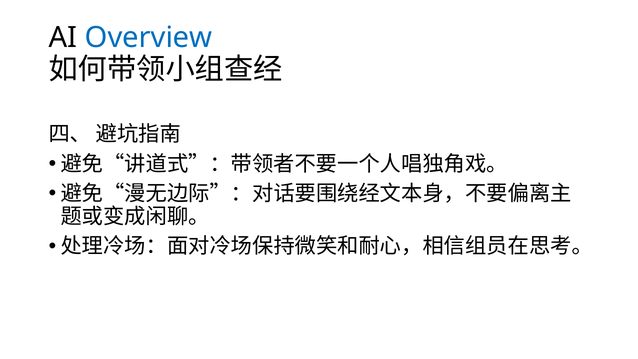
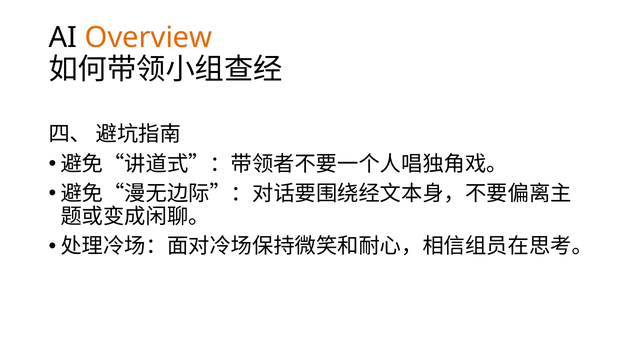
Overview colour: blue -> orange
